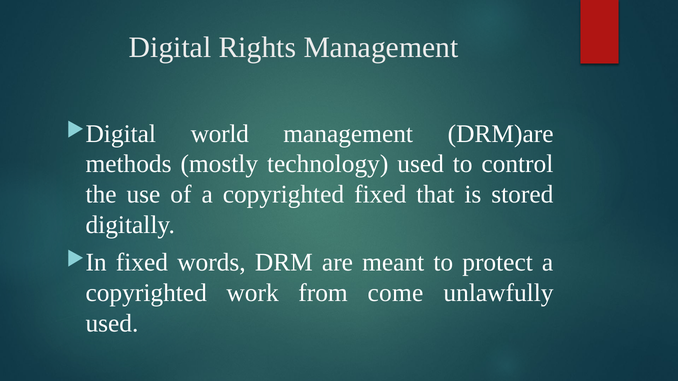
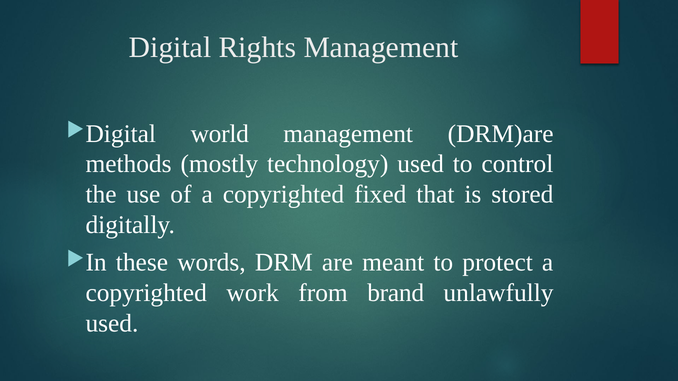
fixed at (142, 263): fixed -> these
come: come -> brand
